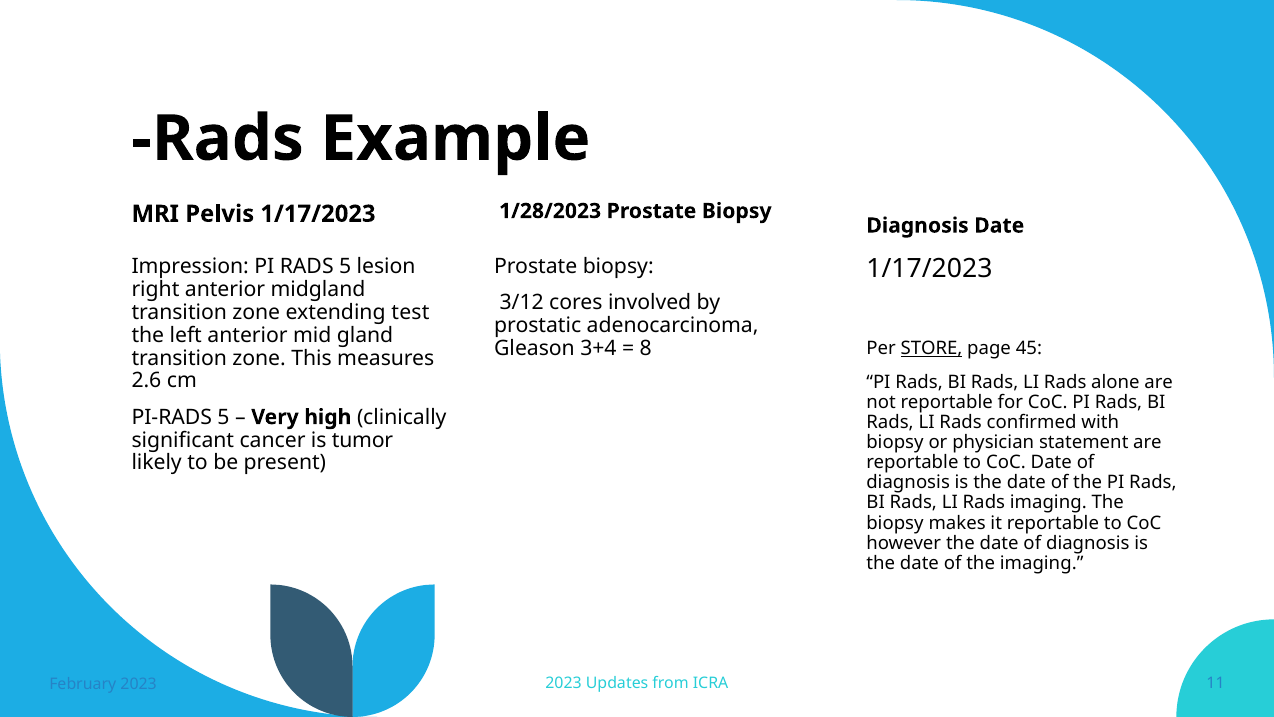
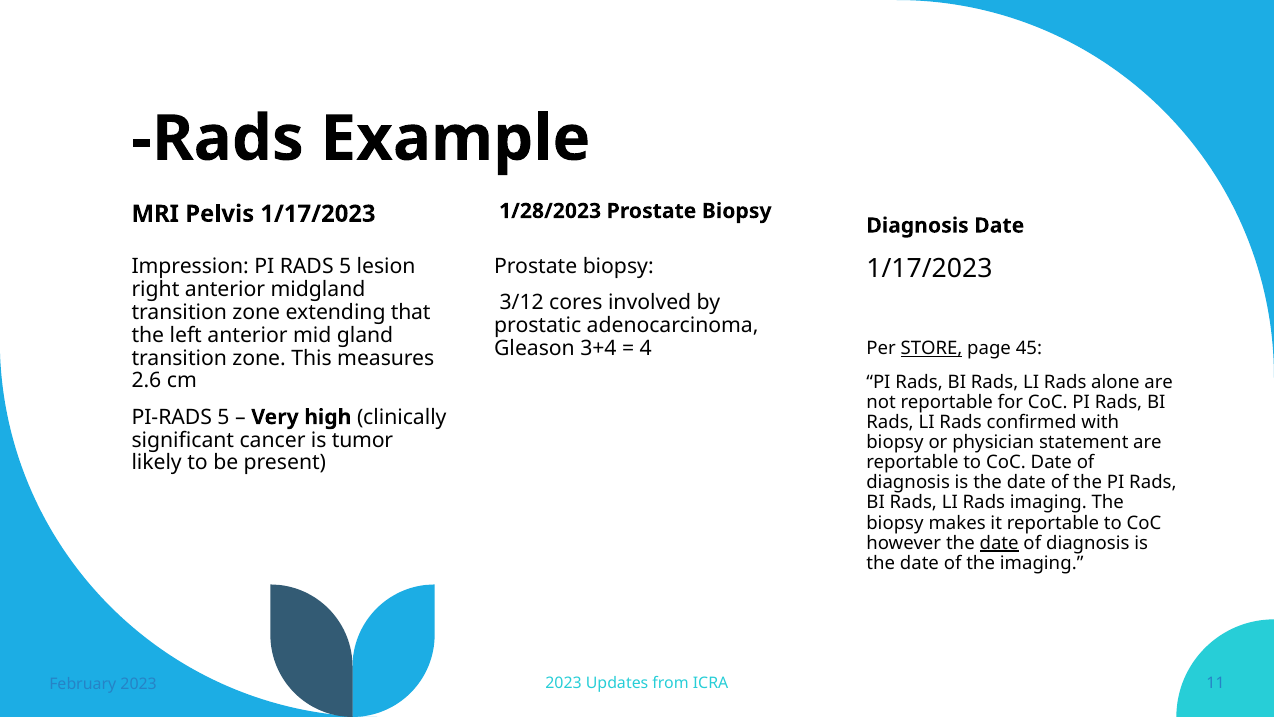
test: test -> that
8: 8 -> 4
date at (999, 543) underline: none -> present
